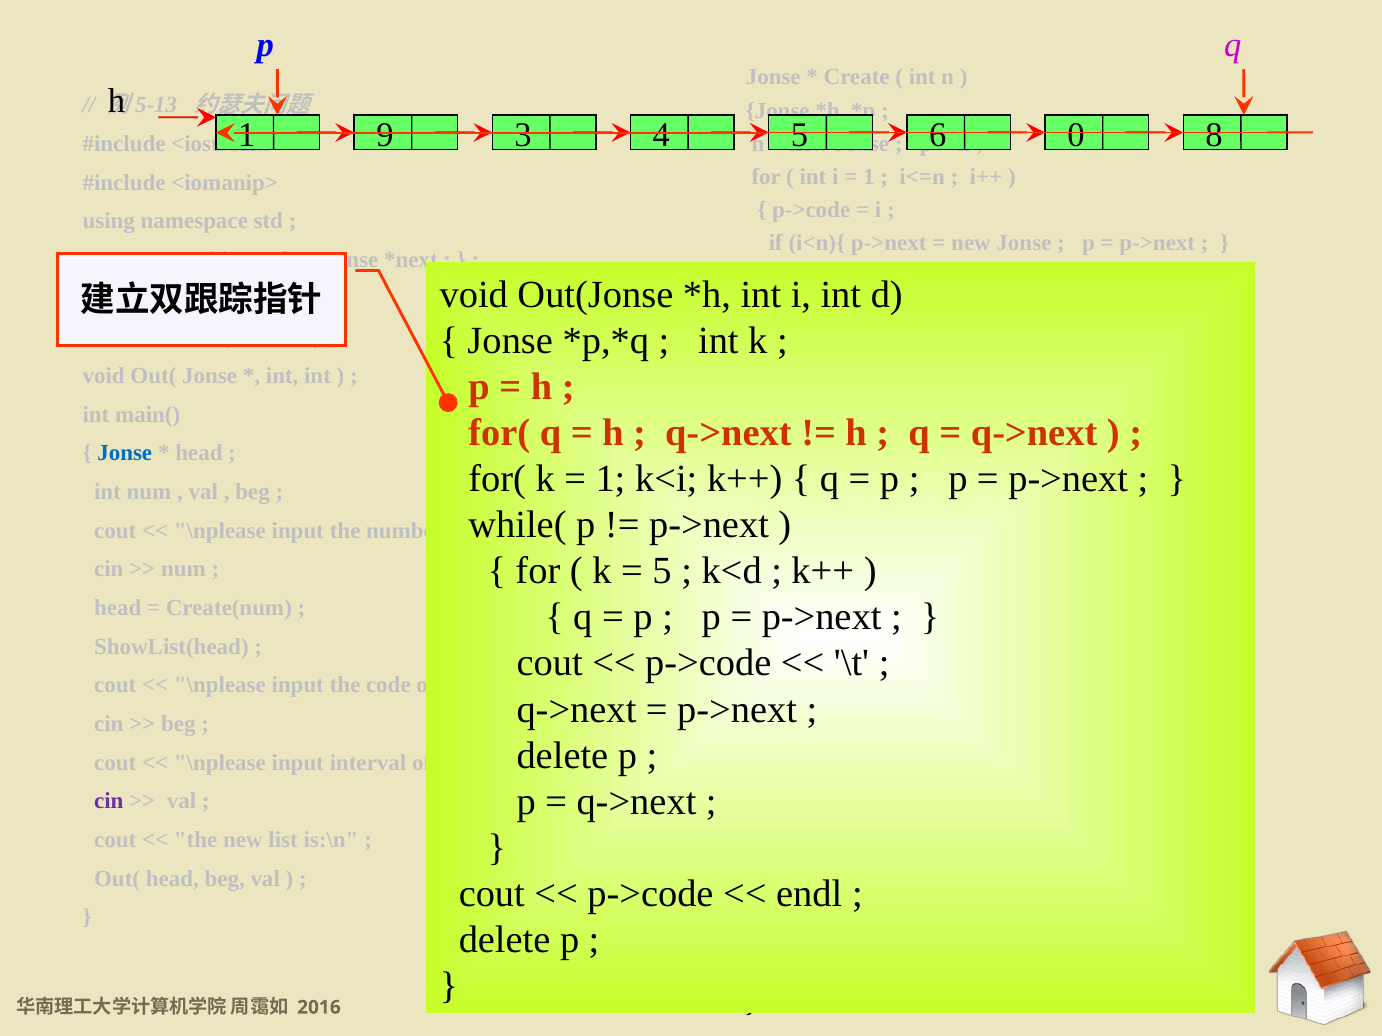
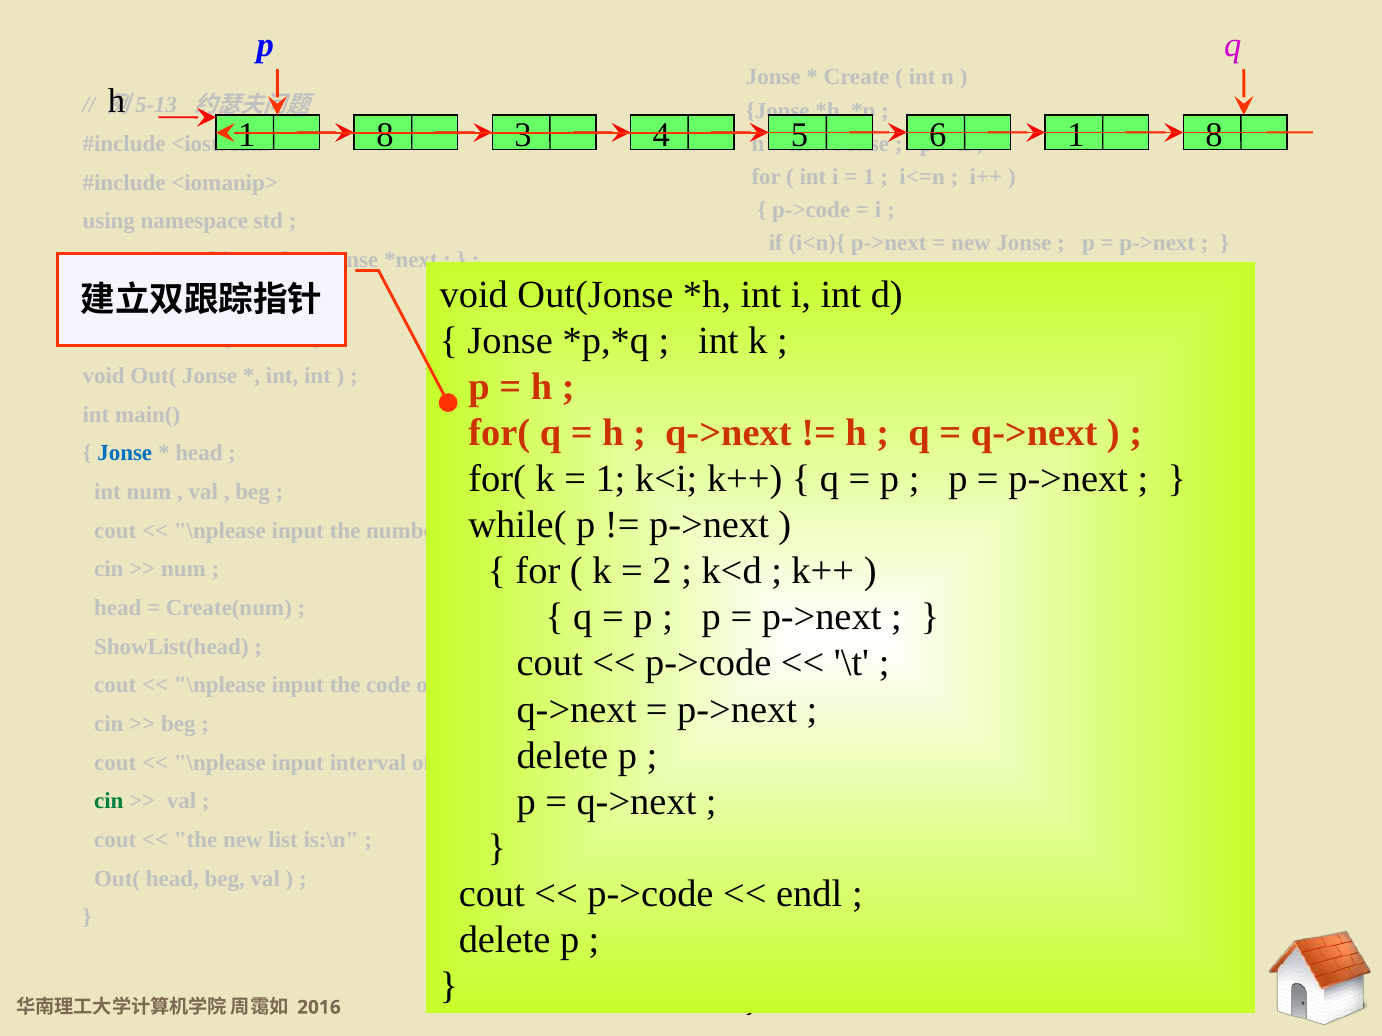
9 at (385, 135): 9 -> 8
0 at (1076, 135): 0 -> 1
5 at (662, 571): 5 -> 2
cin at (109, 802) colour: purple -> green
